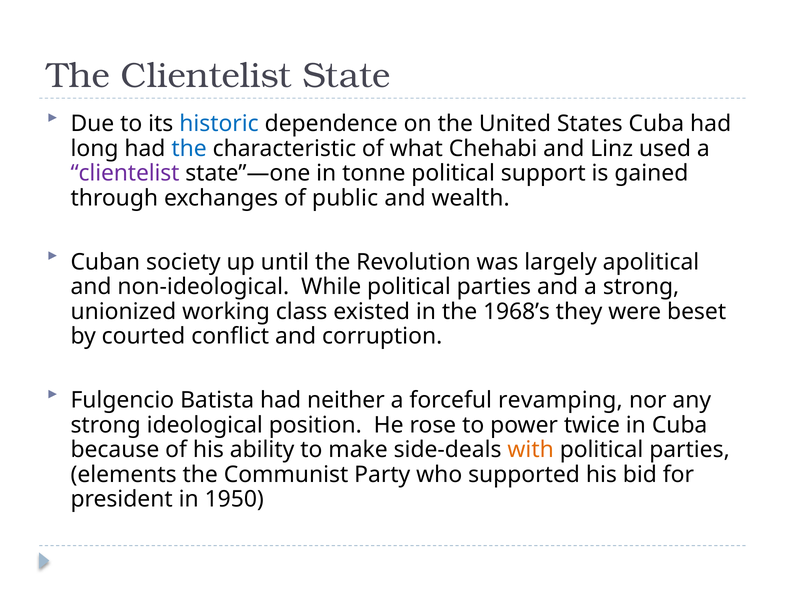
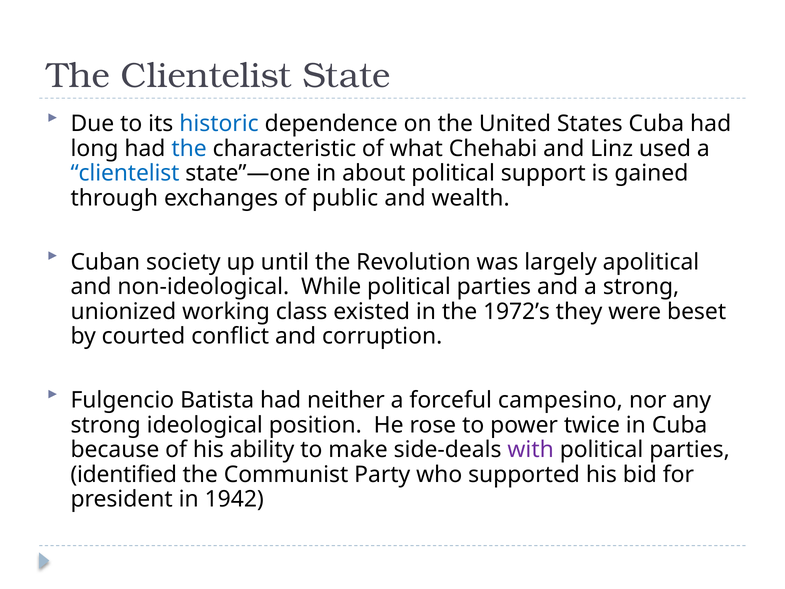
clientelist at (125, 173) colour: purple -> blue
tonne: tonne -> about
1968’s: 1968’s -> 1972’s
revamping: revamping -> campesino
with colour: orange -> purple
elements: elements -> identified
1950: 1950 -> 1942
